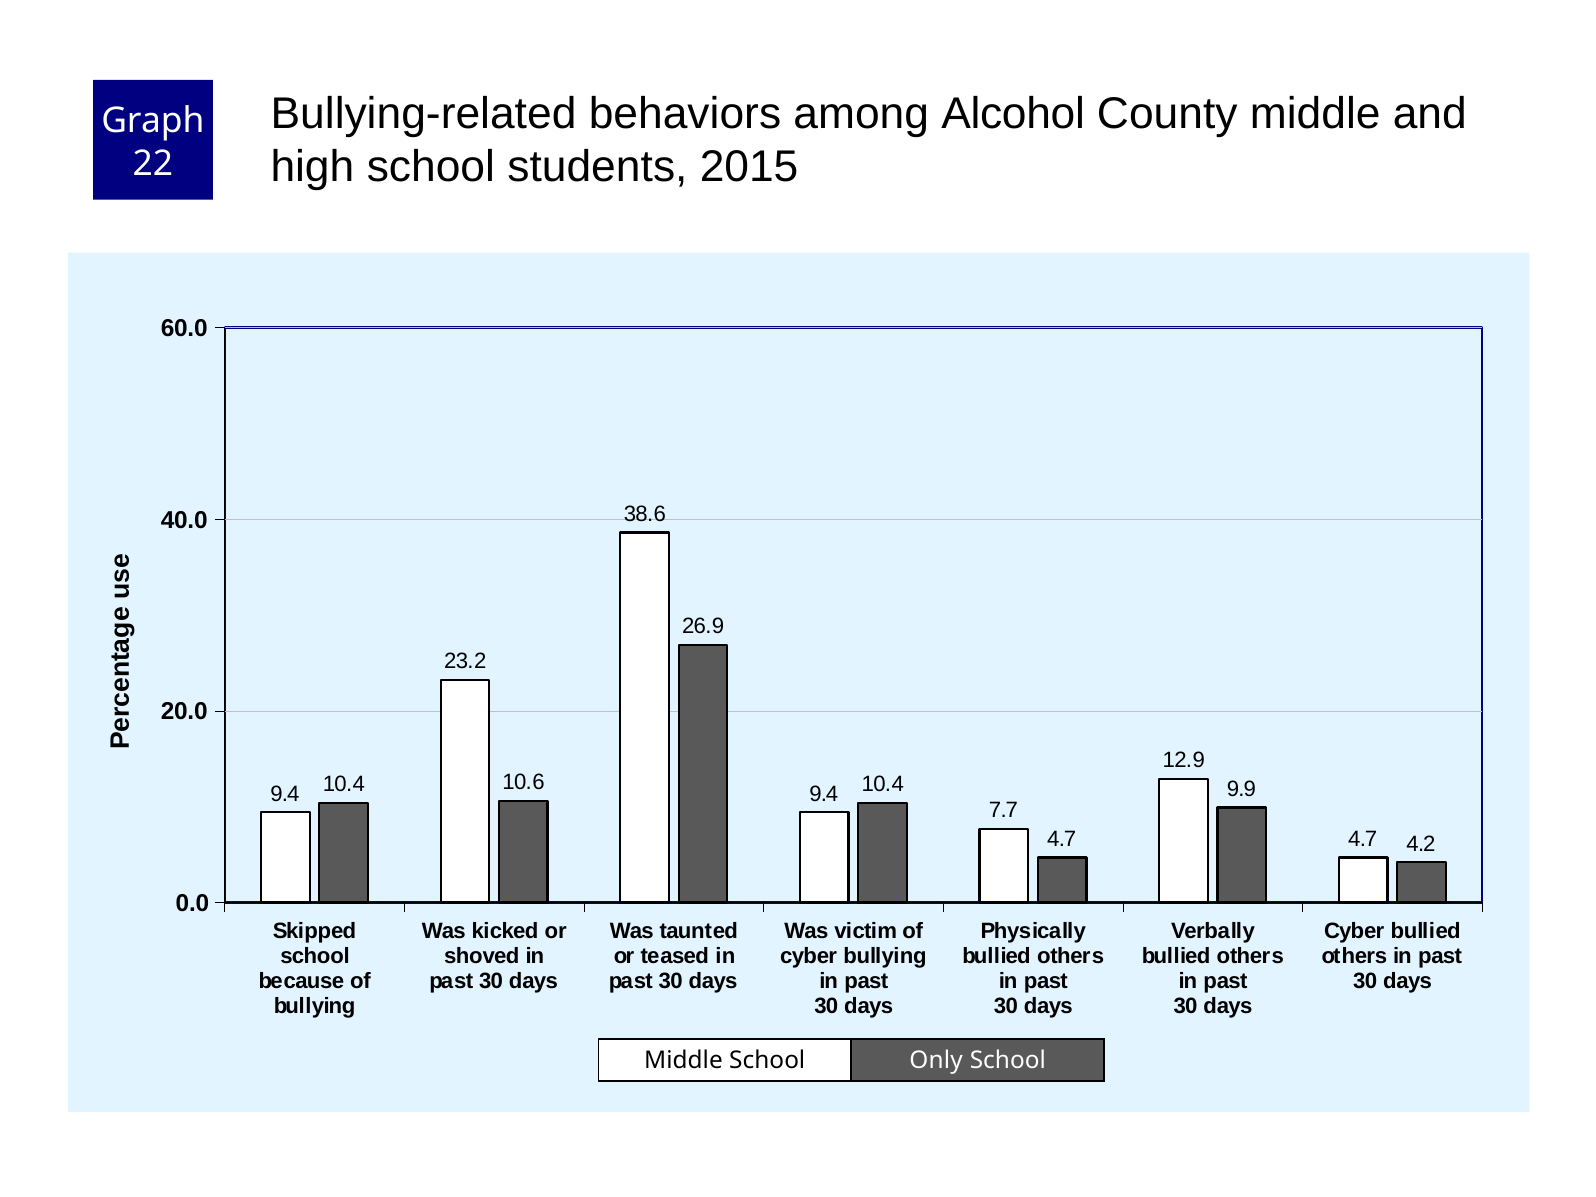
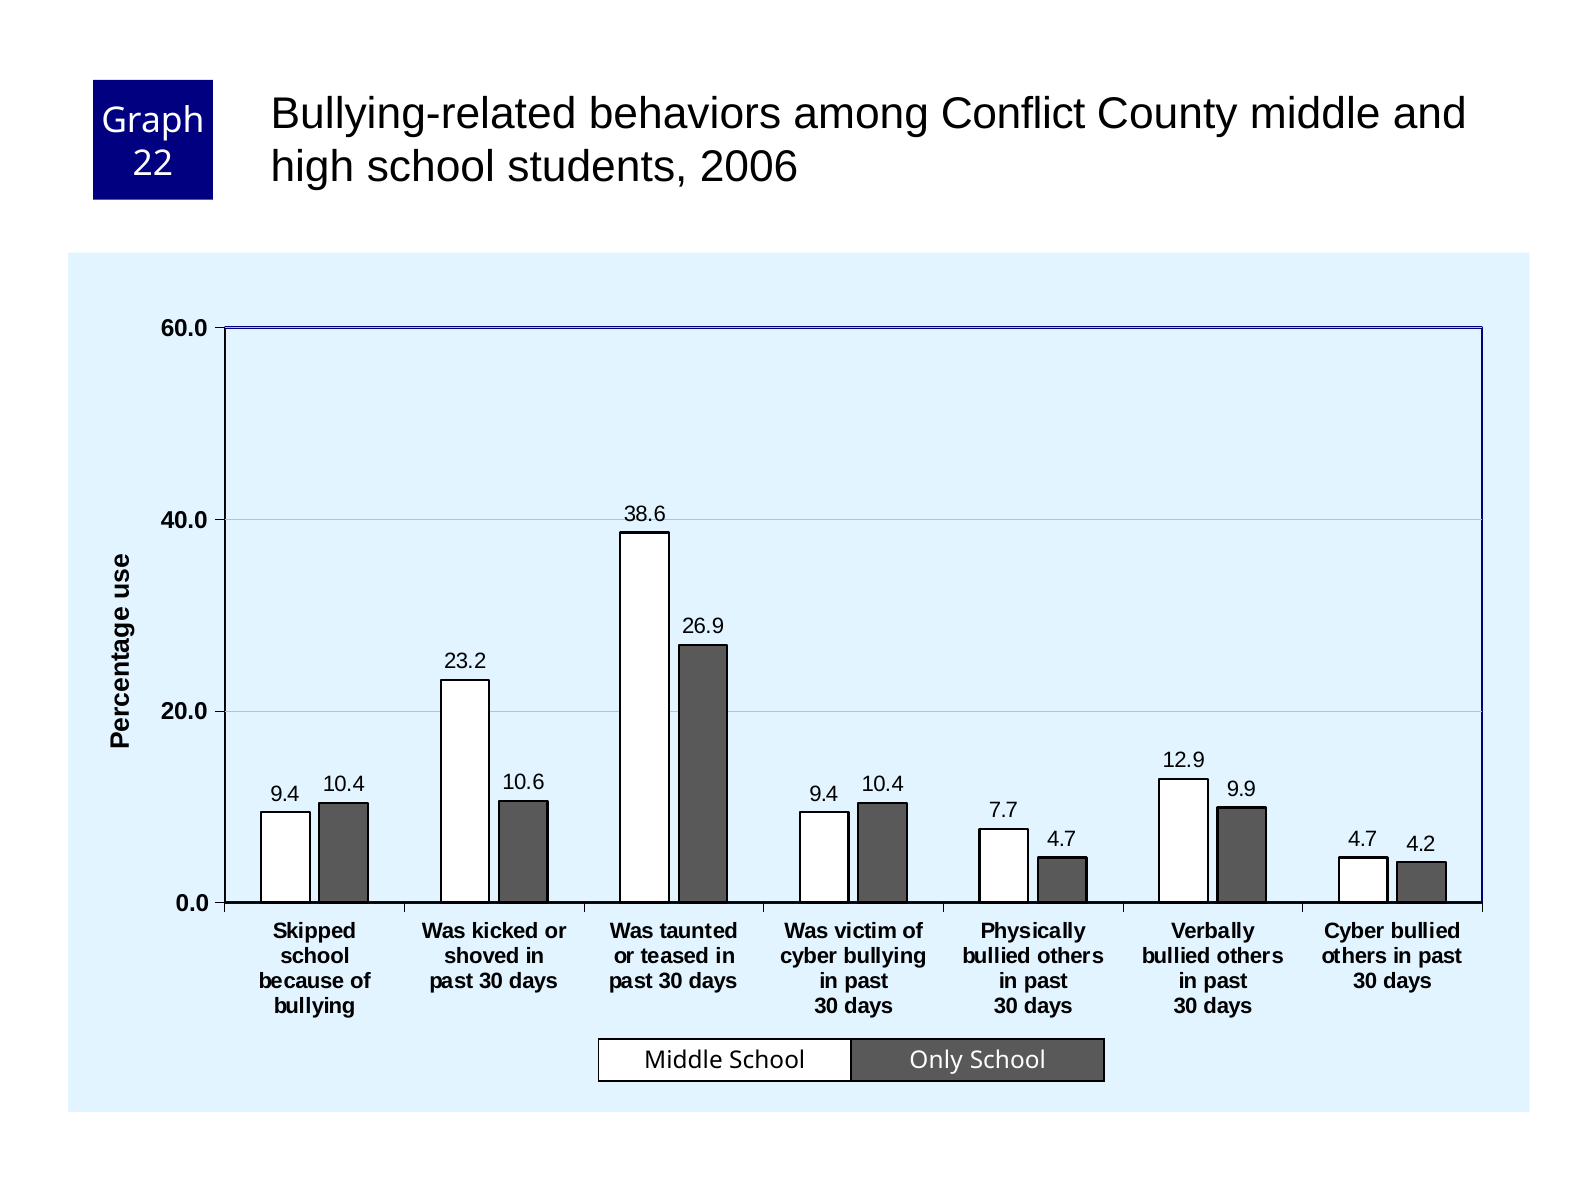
Alcohol: Alcohol -> Conflict
2015: 2015 -> 2006
